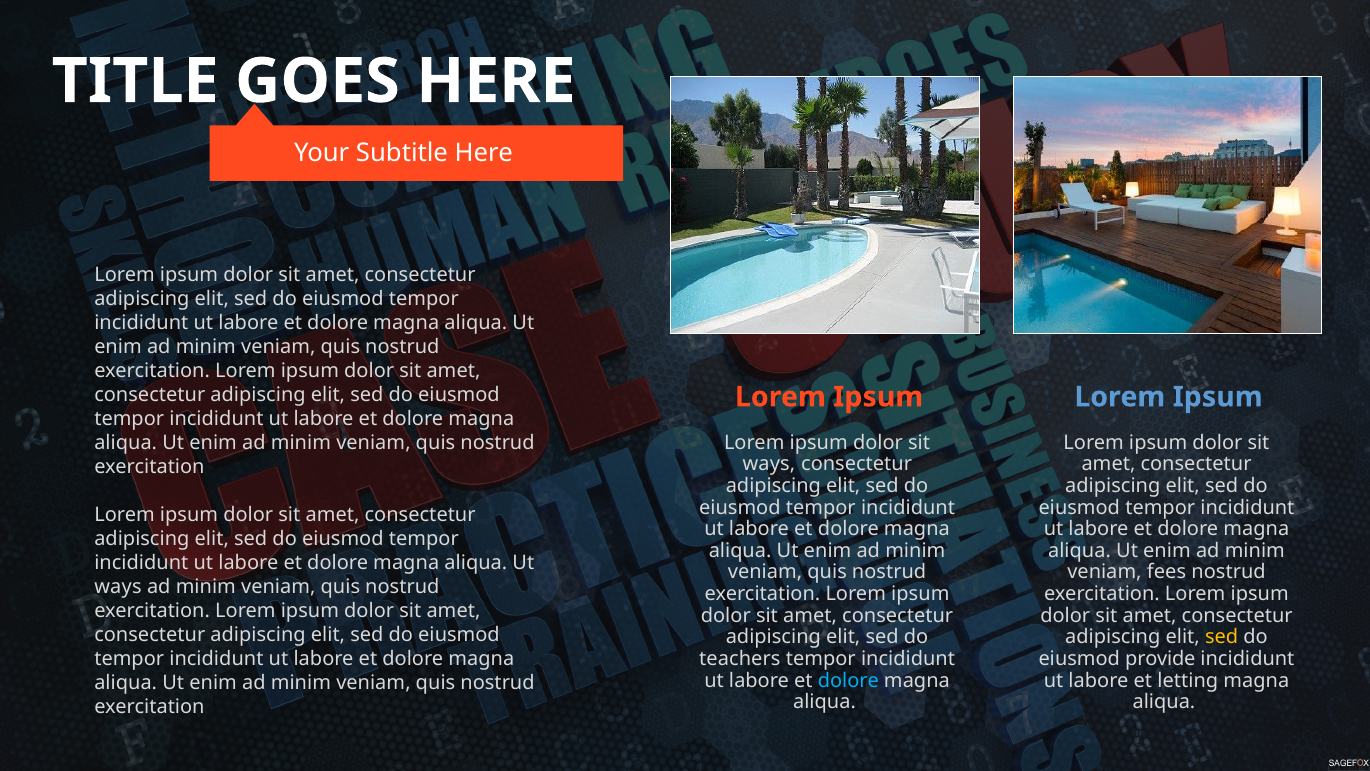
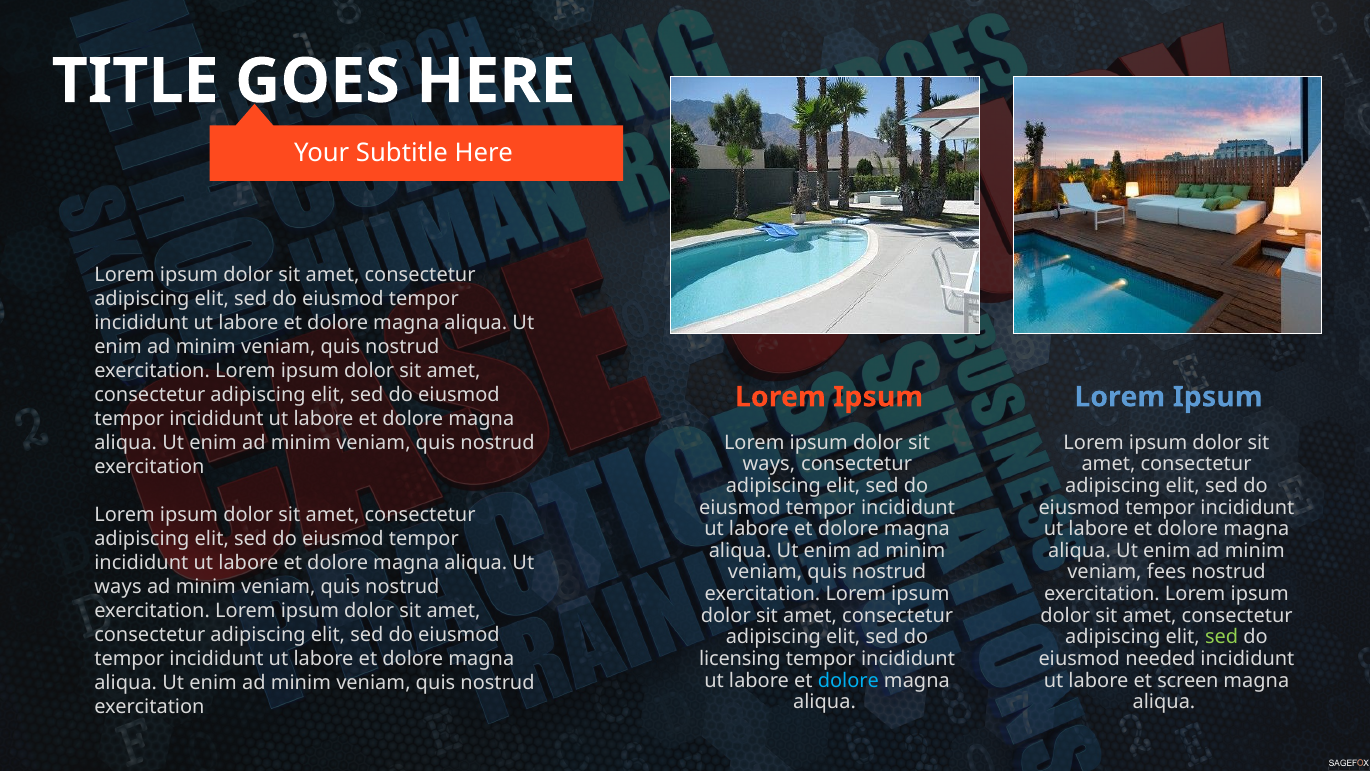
sed at (1222, 637) colour: yellow -> light green
teachers: teachers -> licensing
provide: provide -> needed
letting: letting -> screen
